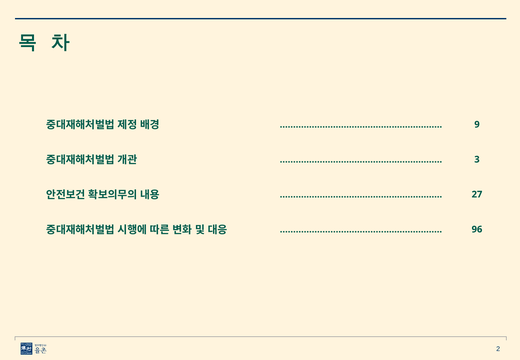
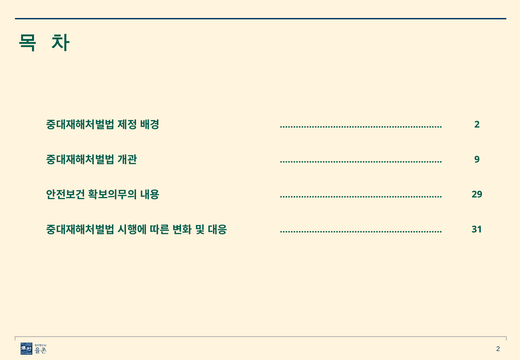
9 at (477, 124): 9 -> 2
3: 3 -> 9
27: 27 -> 29
96: 96 -> 31
